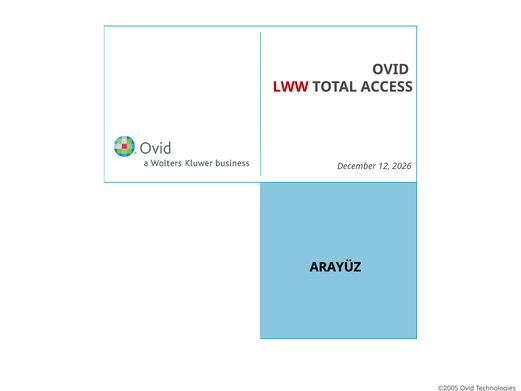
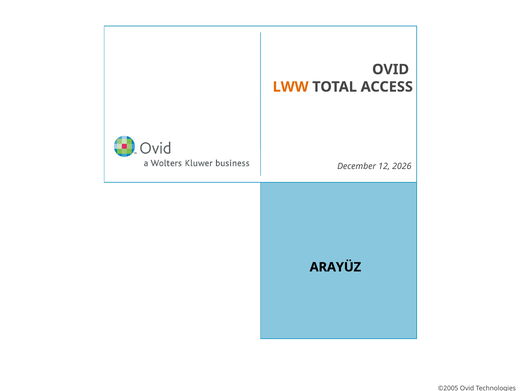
LWW colour: red -> orange
